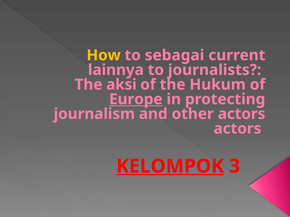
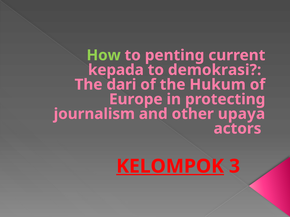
How colour: yellow -> light green
sebagai: sebagai -> penting
lainnya: lainnya -> kepada
journalists: journalists -> demokrasi
aksi: aksi -> dari
Europe underline: present -> none
other actors: actors -> upaya
